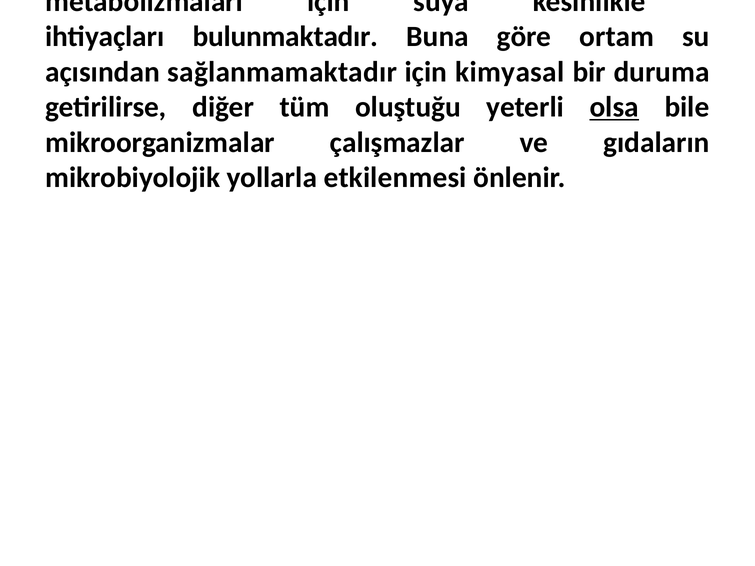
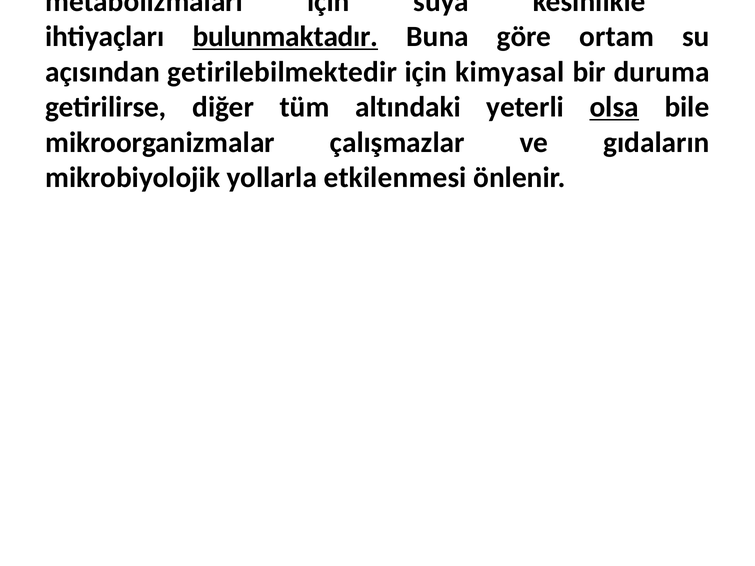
bulunmaktadır underline: none -> present
sağlanmamaktadır: sağlanmamaktadır -> getirilebilmektedir
oluştuğu: oluştuğu -> altındaki
